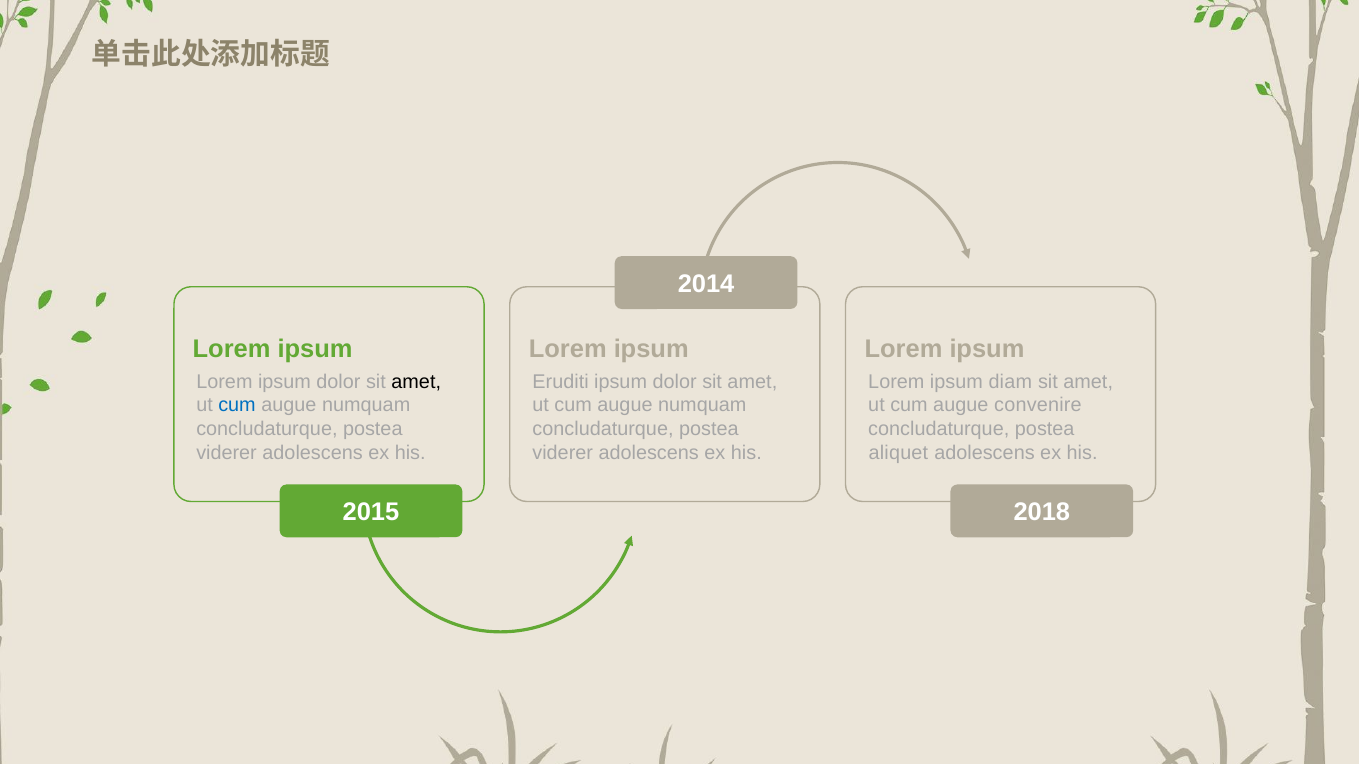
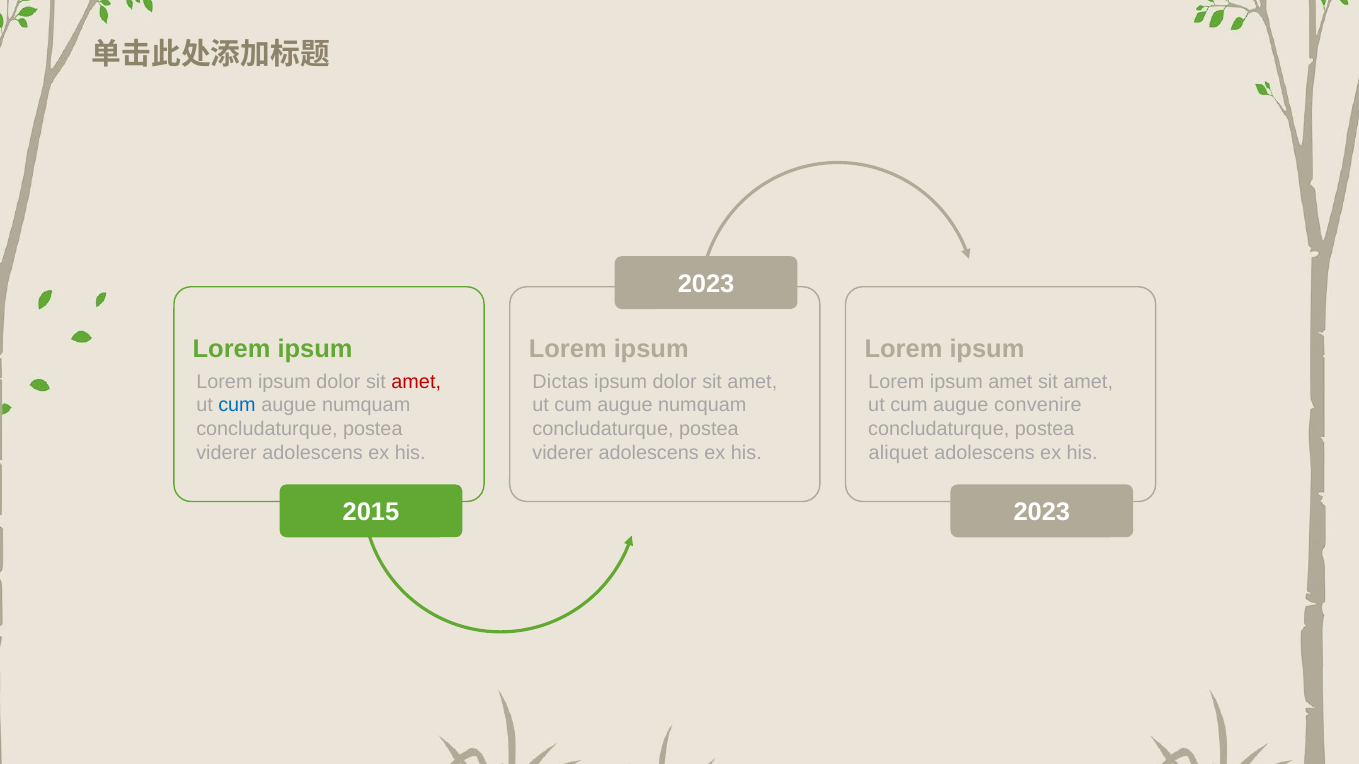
2014 at (706, 285): 2014 -> 2023
amet at (416, 382) colour: black -> red
Eruditi: Eruditi -> Dictas
ipsum diam: diam -> amet
2018 at (1042, 512): 2018 -> 2023
